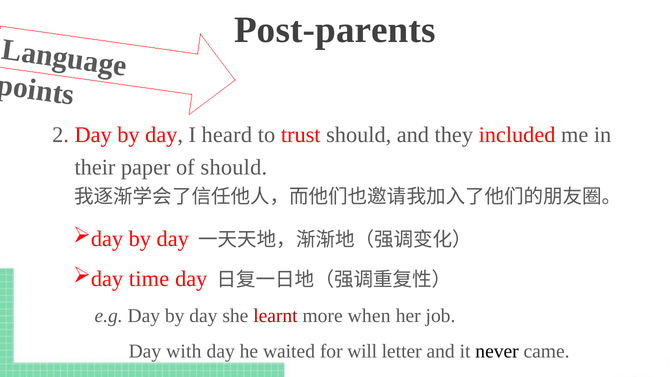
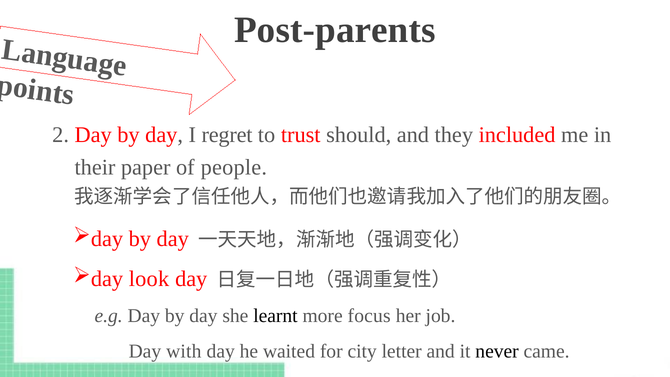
heard: heard -> regret
of should: should -> people
time: time -> look
learnt colour: red -> black
when: when -> focus
will: will -> city
